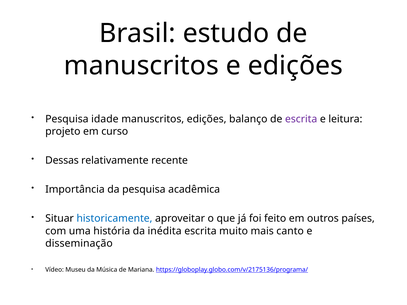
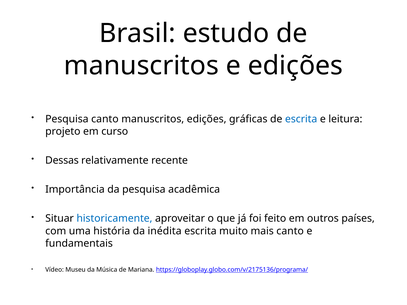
Pesquisa idade: idade -> canto
balanço: balanço -> gráficas
escrita at (301, 119) colour: purple -> blue
disseminação: disseminação -> fundamentais
